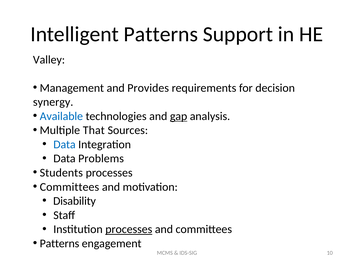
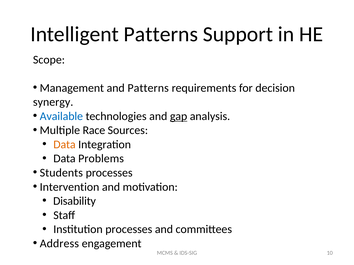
Valley: Valley -> Scope
and Provides: Provides -> Patterns
That: That -> Race
Data at (64, 145) colour: blue -> orange
Committees at (69, 187): Committees -> Intervention
processes at (129, 230) underline: present -> none
Patterns at (59, 244): Patterns -> Address
